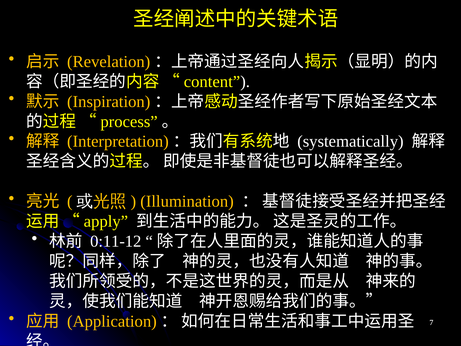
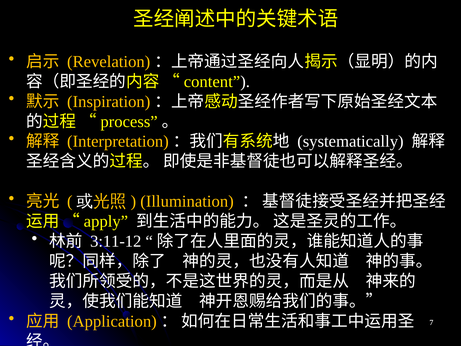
0:11-12: 0:11-12 -> 3:11-12
